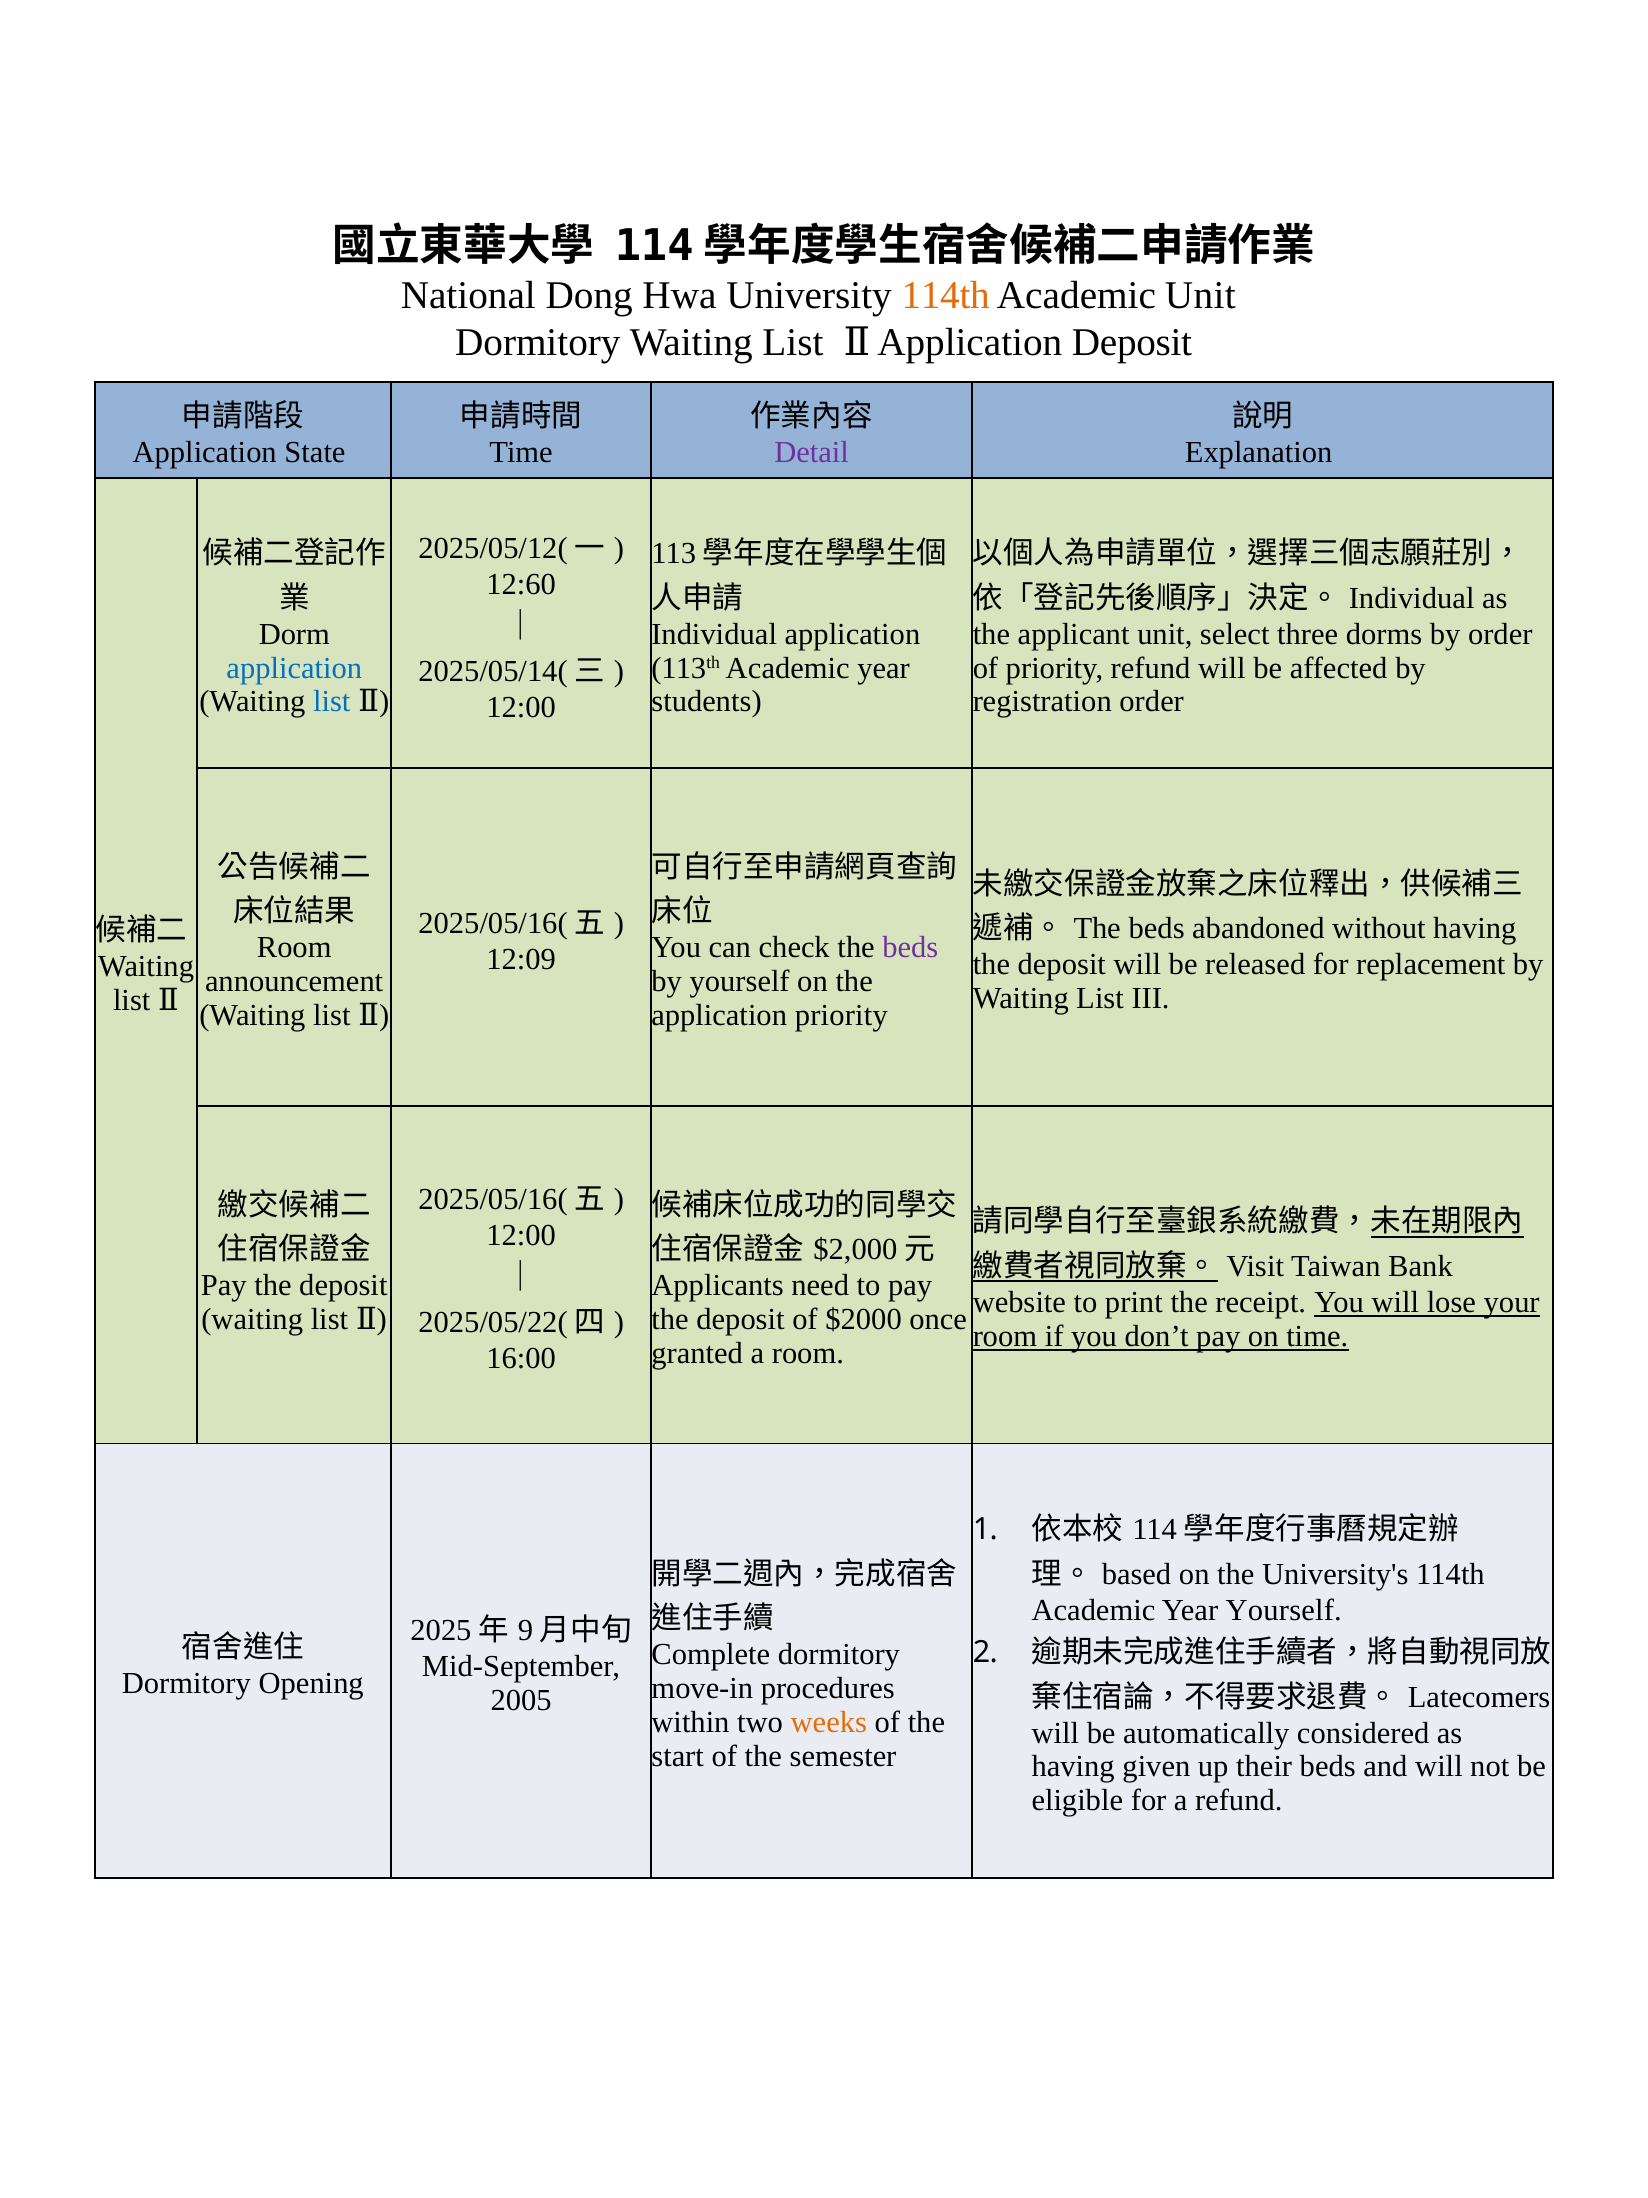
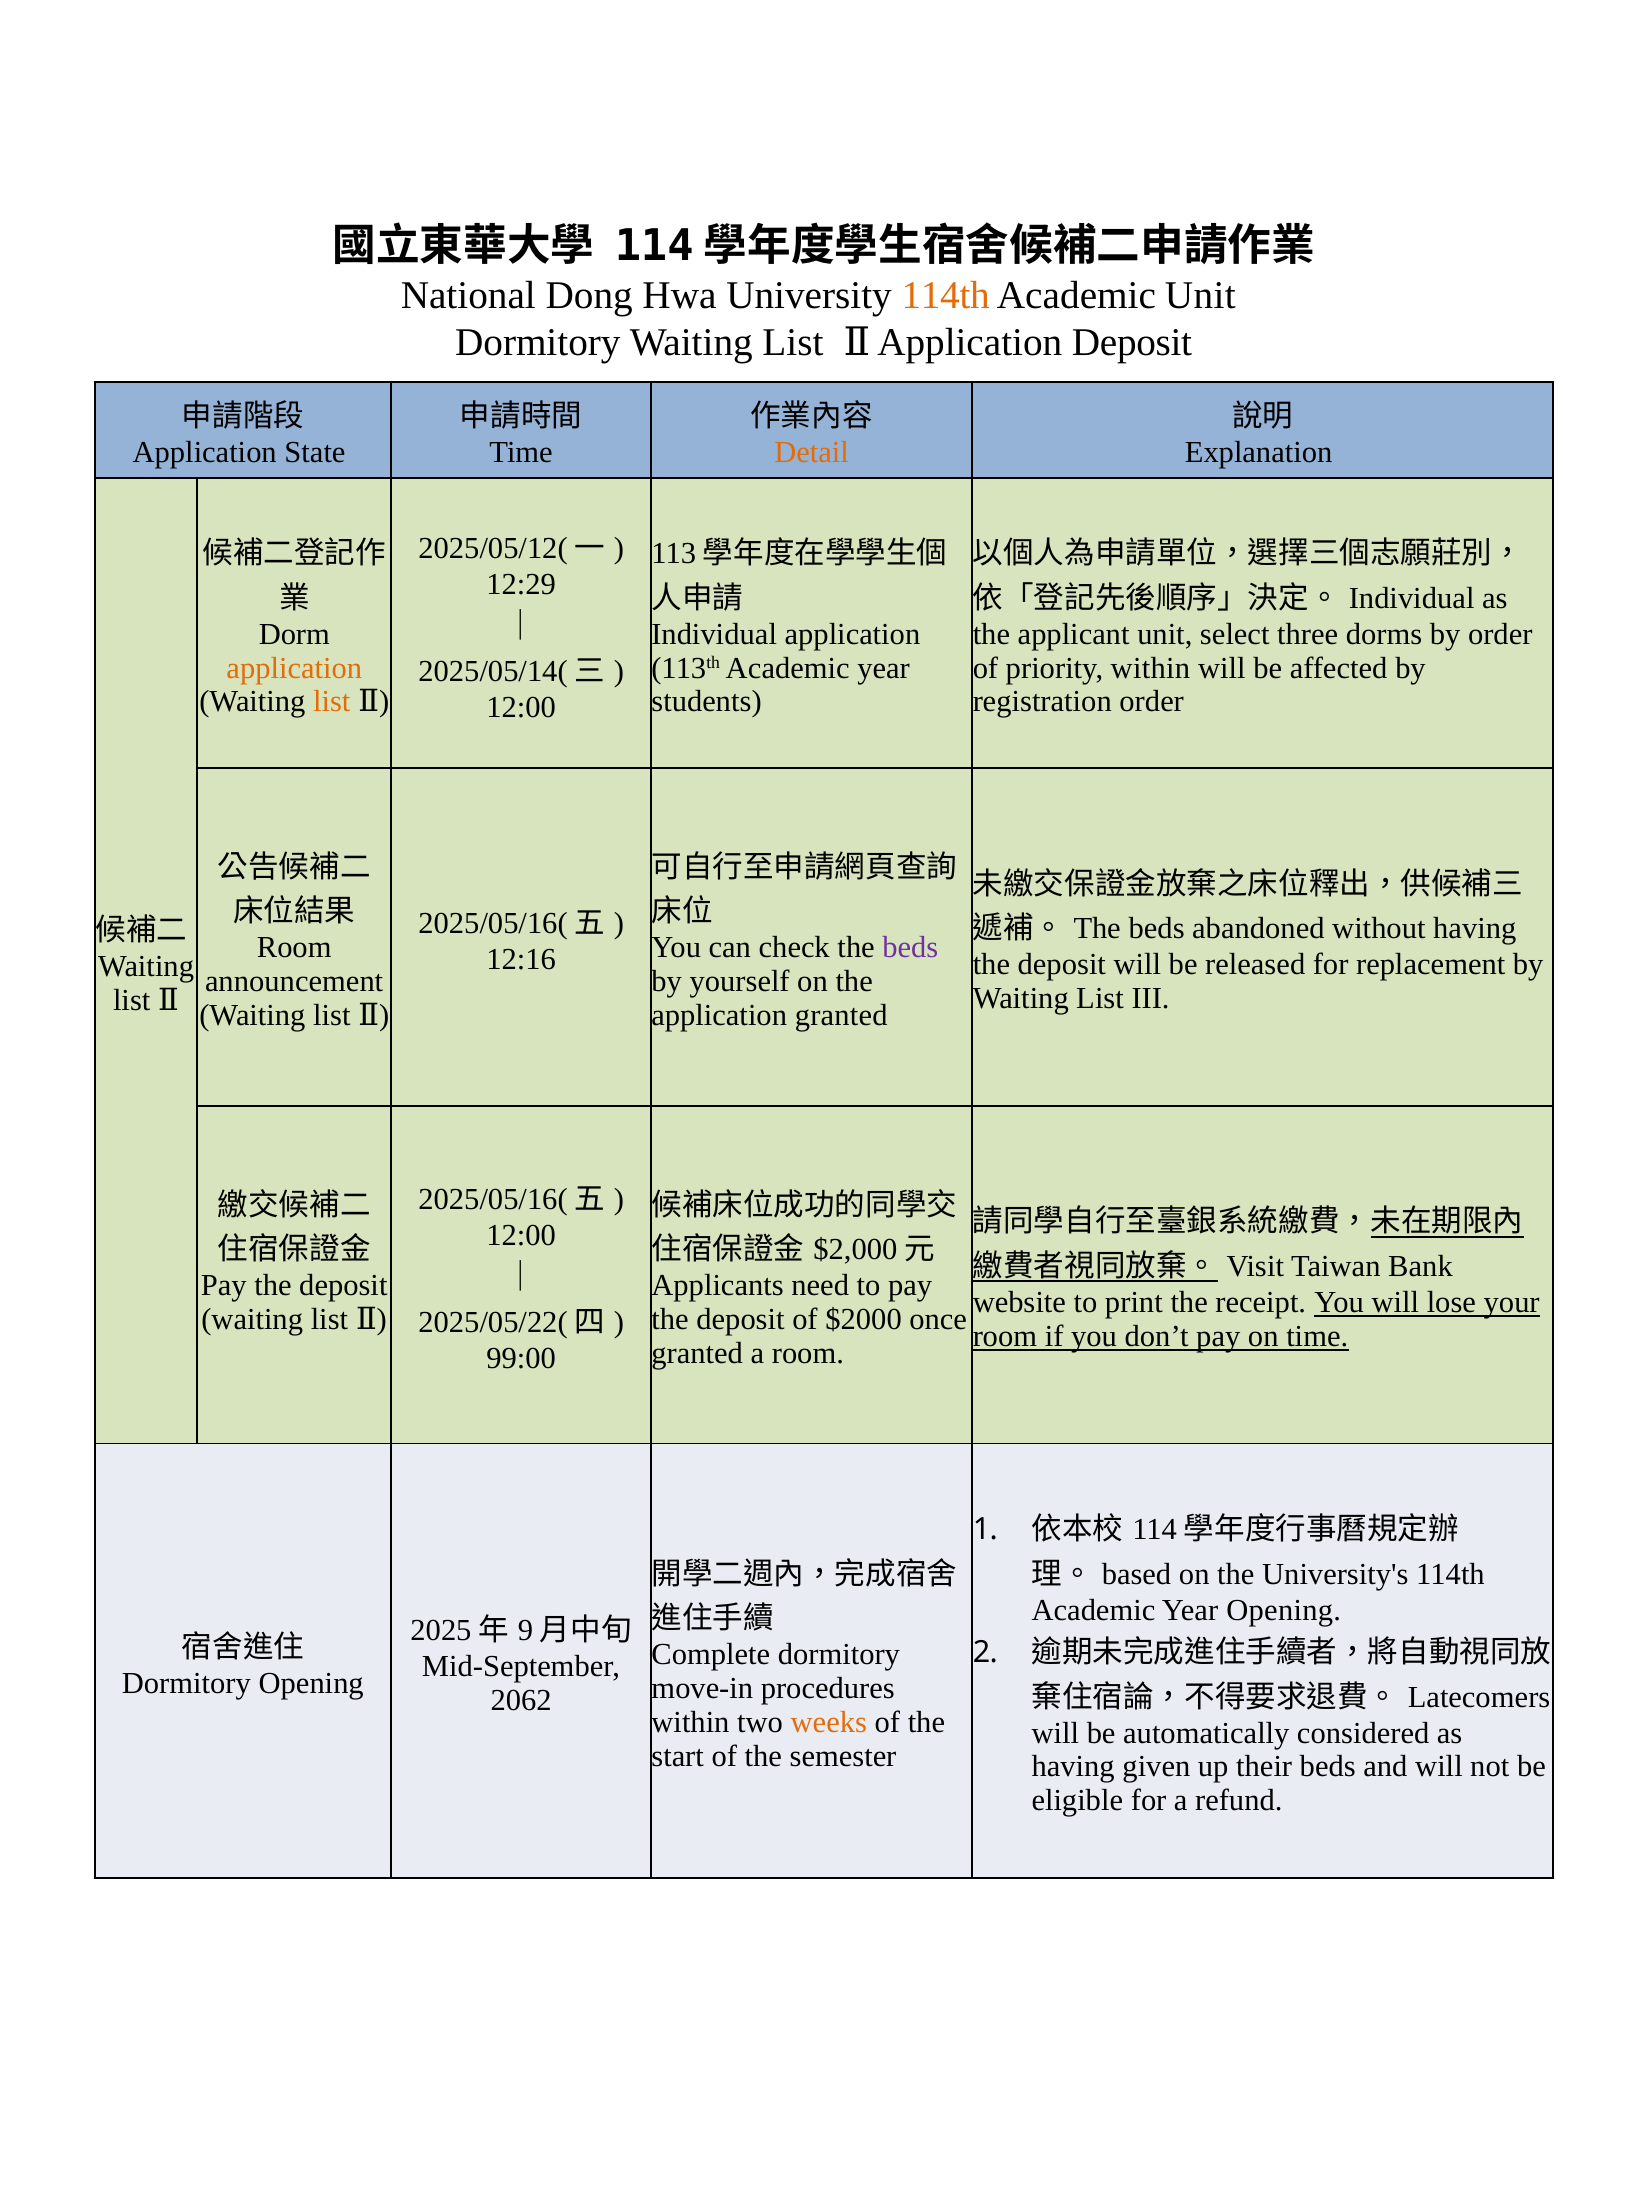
Detail colour: purple -> orange
12:60: 12:60 -> 12:29
application at (294, 668) colour: blue -> orange
priority refund: refund -> within
list at (332, 701) colour: blue -> orange
12:09: 12:09 -> 12:16
application priority: priority -> granted
16:00: 16:00 -> 99:00
Year Yourself: Yourself -> Opening
2005: 2005 -> 2062
